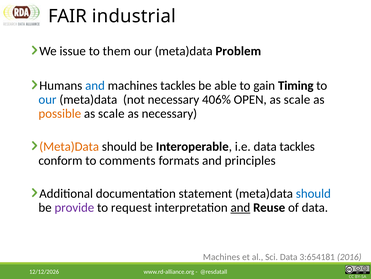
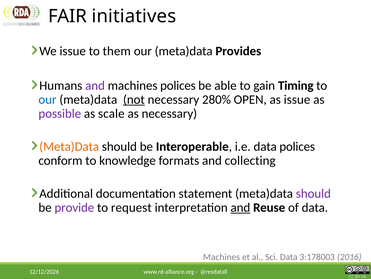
industrial: industrial -> initiatives
Problem: Problem -> Provides
and at (95, 85) colour: blue -> purple
machines tackles: tackles -> polices
not underline: none -> present
406%: 406% -> 280%
OPEN as scale: scale -> issue
possible colour: orange -> purple
data tackles: tackles -> polices
comments: comments -> knowledge
principles: principles -> collecting
should at (313, 193) colour: blue -> purple
3:654181: 3:654181 -> 3:178003
